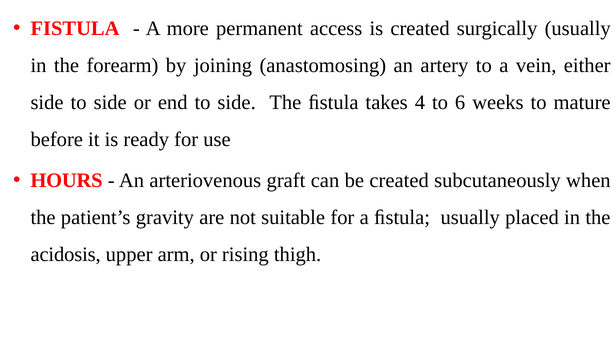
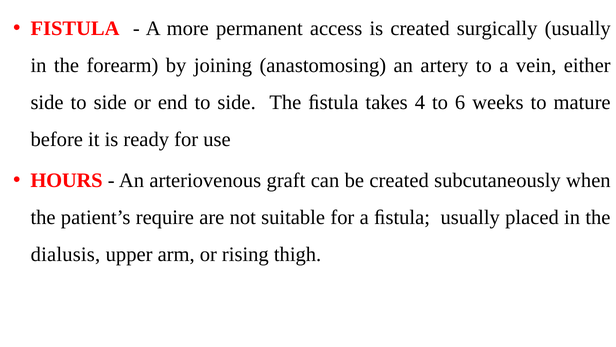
gravity: gravity -> require
acidosis: acidosis -> dialusis
